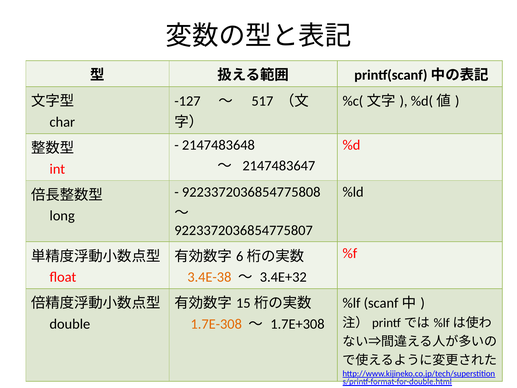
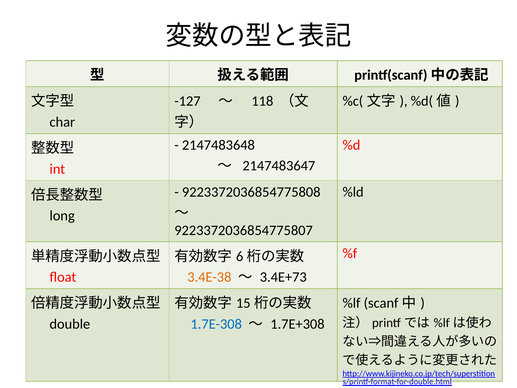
517: 517 -> 118
3.4E+32: 3.4E+32 -> 3.4E+73
1.7E-308 colour: orange -> blue
